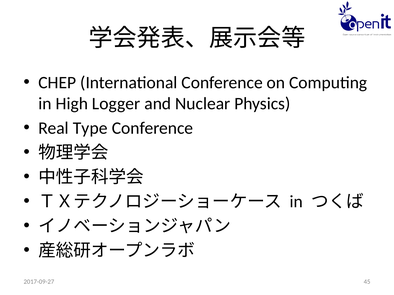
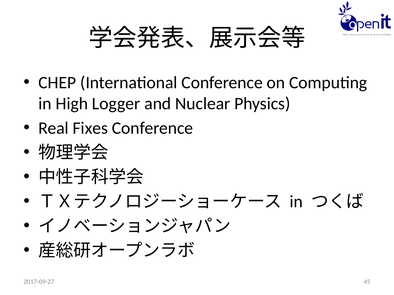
Type: Type -> Fixes
